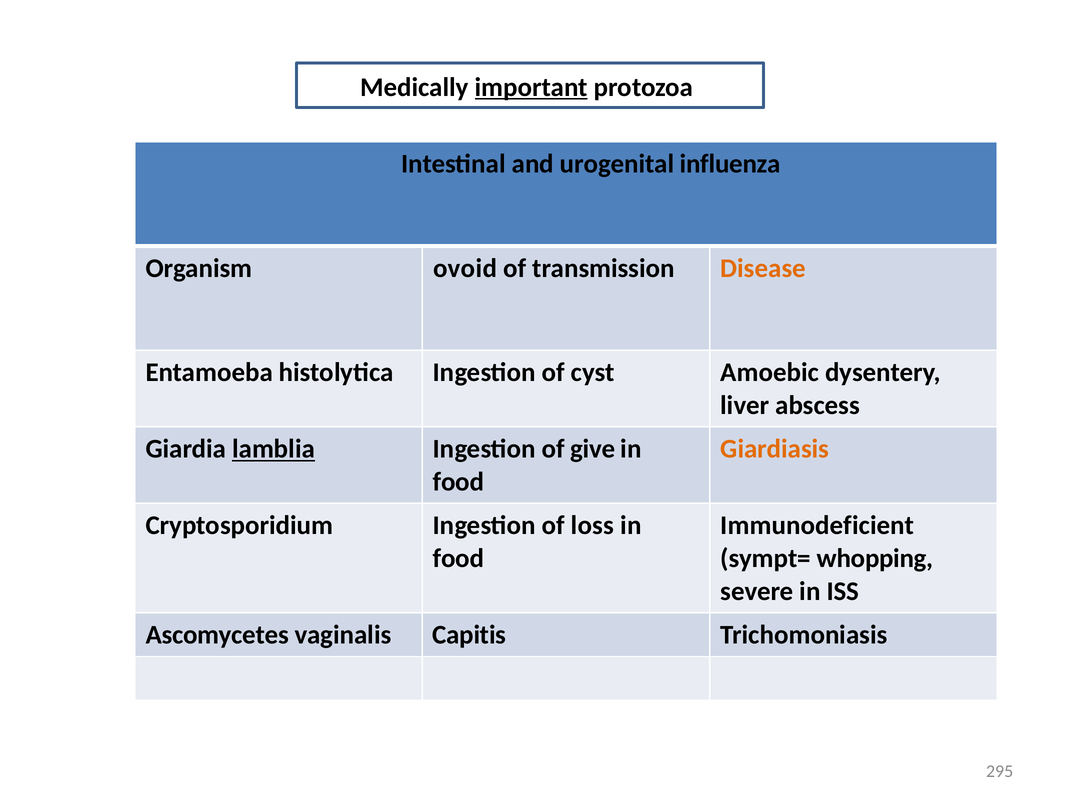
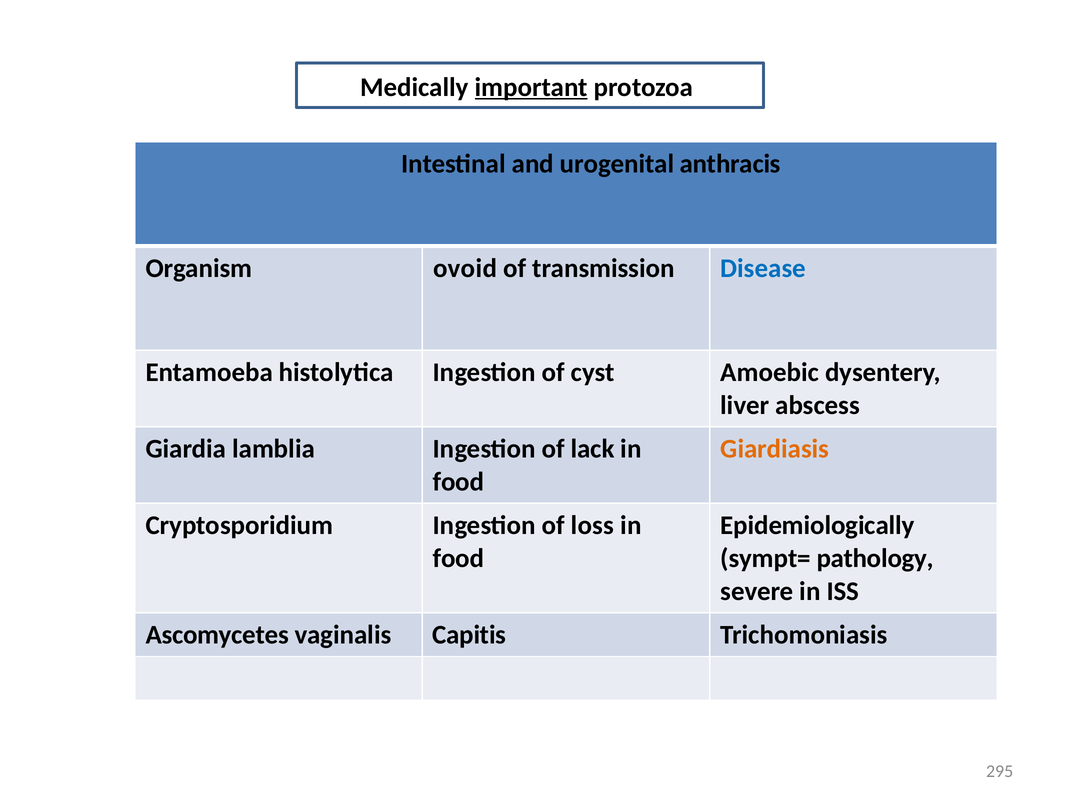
influenza: influenza -> anthracis
Disease colour: orange -> blue
lamblia underline: present -> none
give: give -> lack
Immunodeficient: Immunodeficient -> Epidemiologically
whopping: whopping -> pathology
